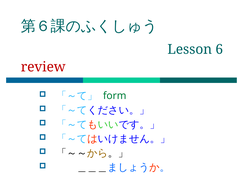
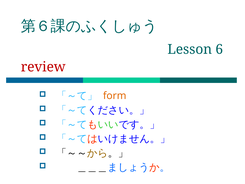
form colour: green -> orange
